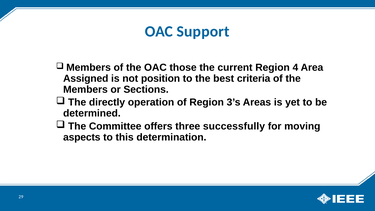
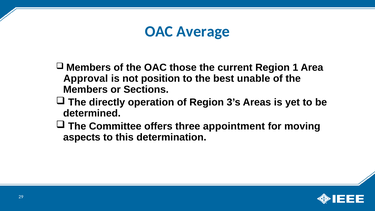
Support: Support -> Average
4: 4 -> 1
Assigned: Assigned -> Approval
criteria: criteria -> unable
successfully: successfully -> appointment
